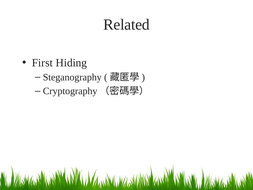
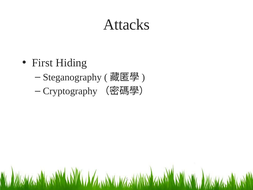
Related: Related -> Attacks
